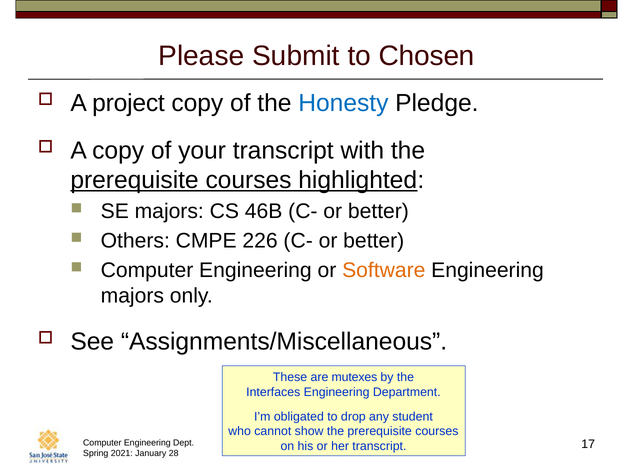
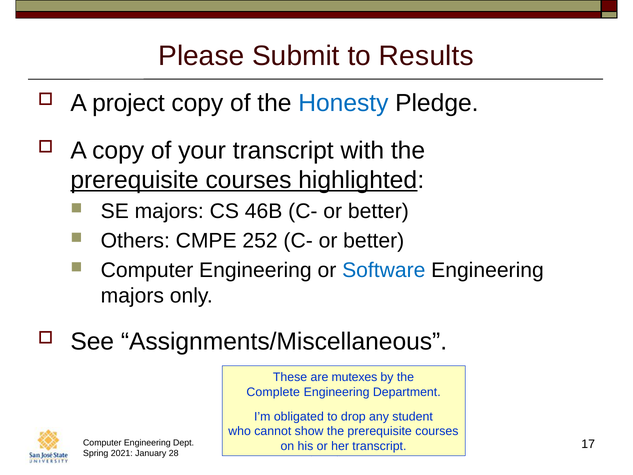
Chosen: Chosen -> Results
226: 226 -> 252
Software colour: orange -> blue
Interfaces: Interfaces -> Complete
